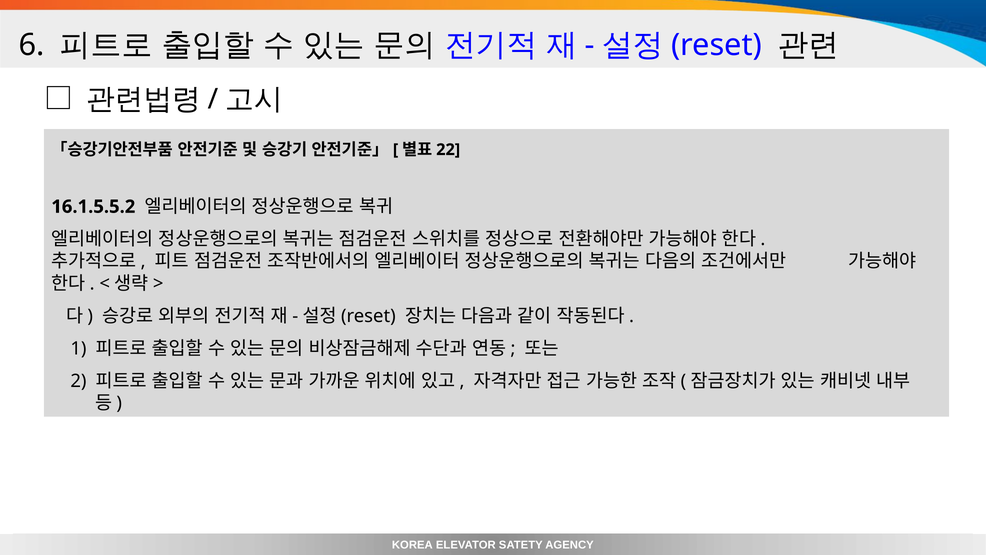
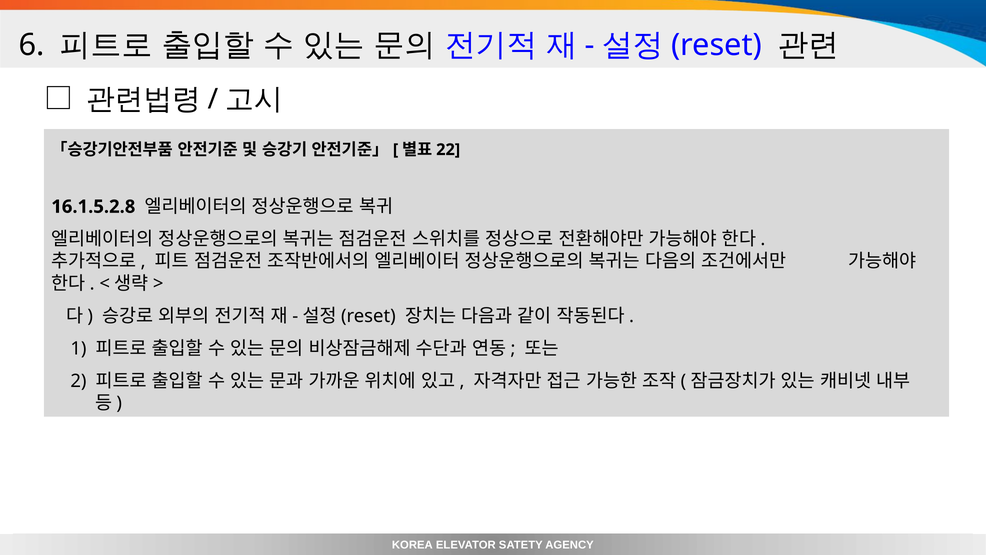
16.1.5.5.2: 16.1.5.5.2 -> 16.1.5.2.8
